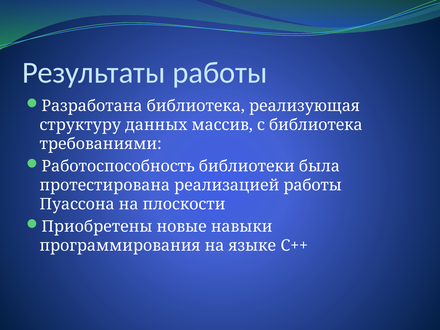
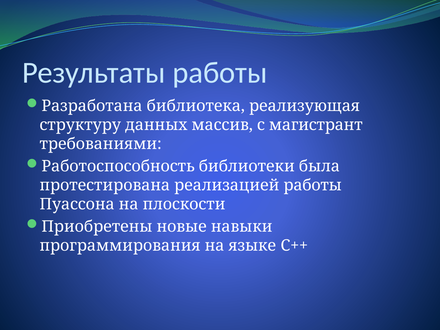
с библиотека: библиотека -> магистрант
